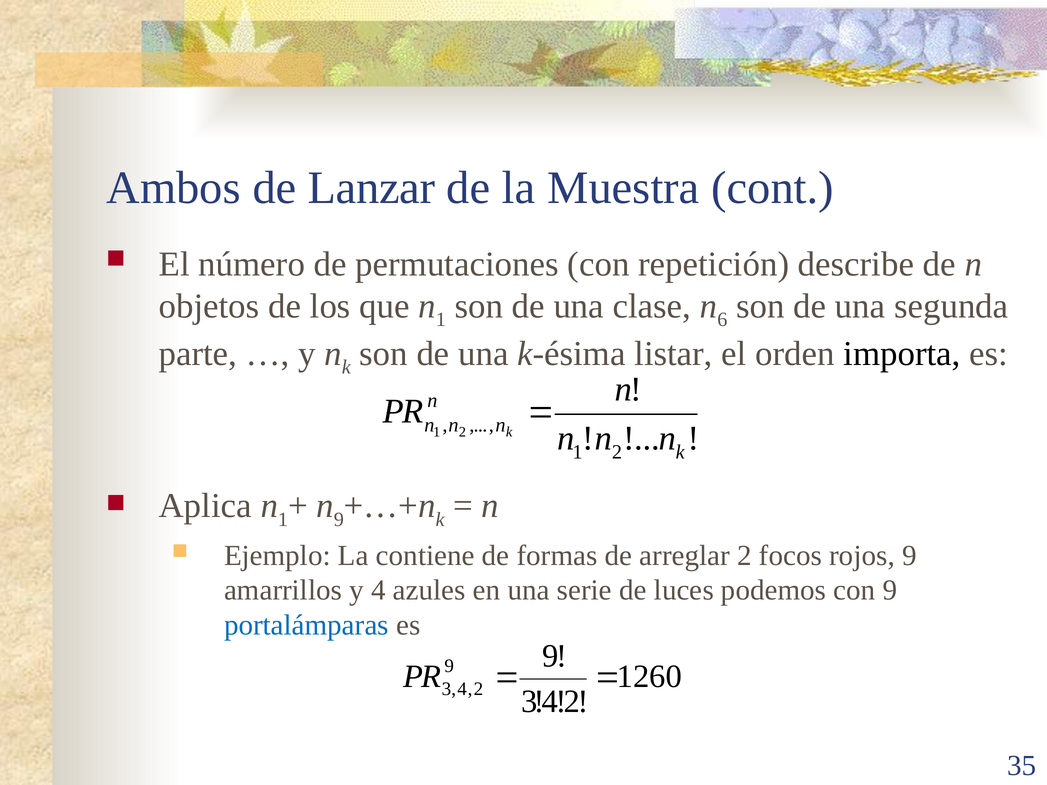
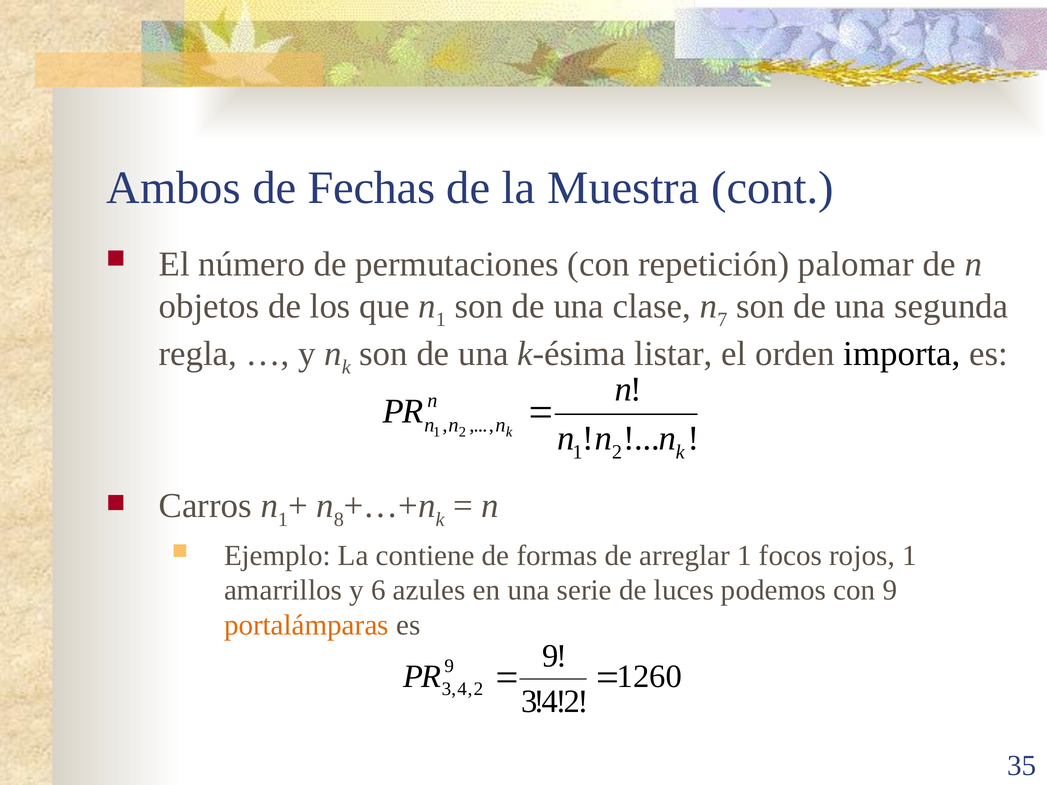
Lanzar: Lanzar -> Fechas
describe: describe -> palomar
6: 6 -> 7
parte: parte -> regla
Aplica: Aplica -> Carros
n 9: 9 -> 8
arreglar 2: 2 -> 1
rojos 9: 9 -> 1
y 4: 4 -> 6
portalámparas colour: blue -> orange
